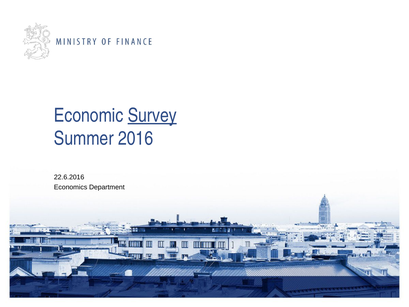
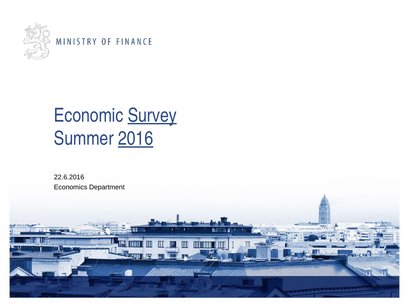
2016 underline: none -> present
